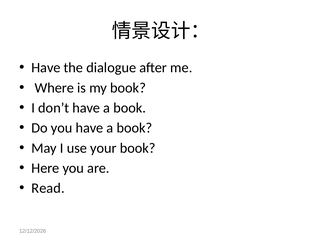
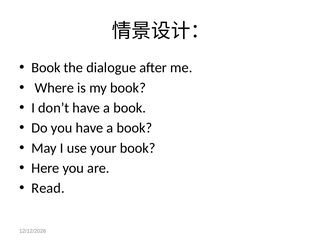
Have at (46, 68): Have -> Book
